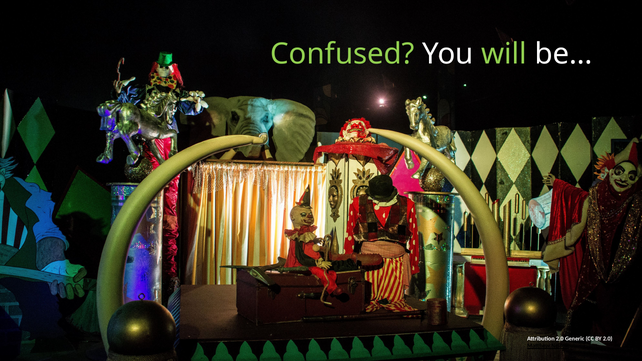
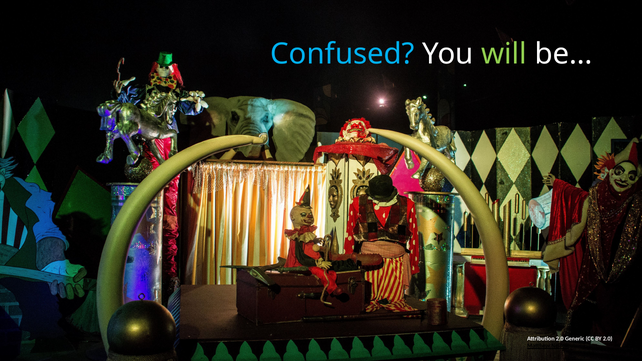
Confused colour: light green -> light blue
